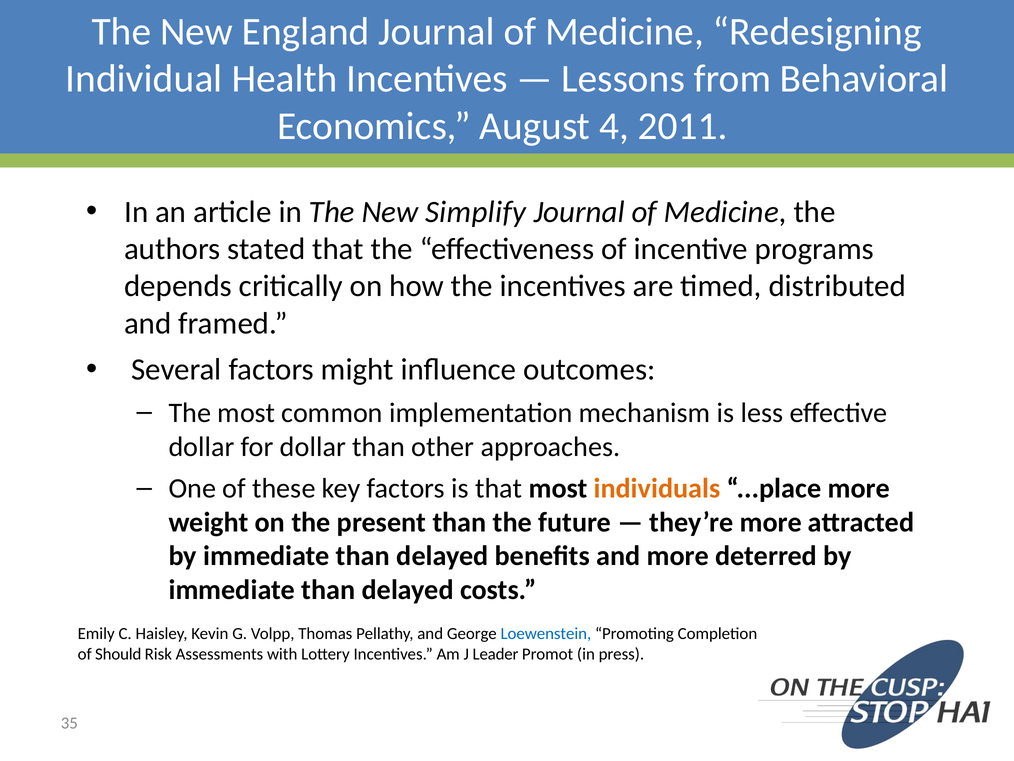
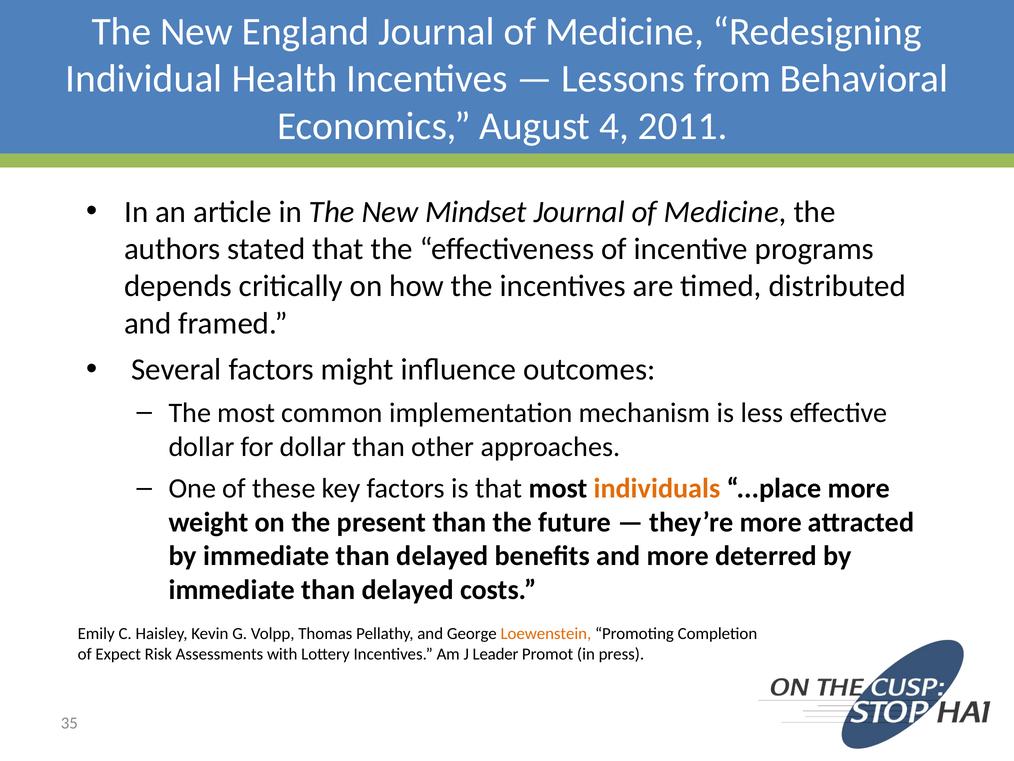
Simplify: Simplify -> Mindset
Loewenstein colour: blue -> orange
Should: Should -> Expect
